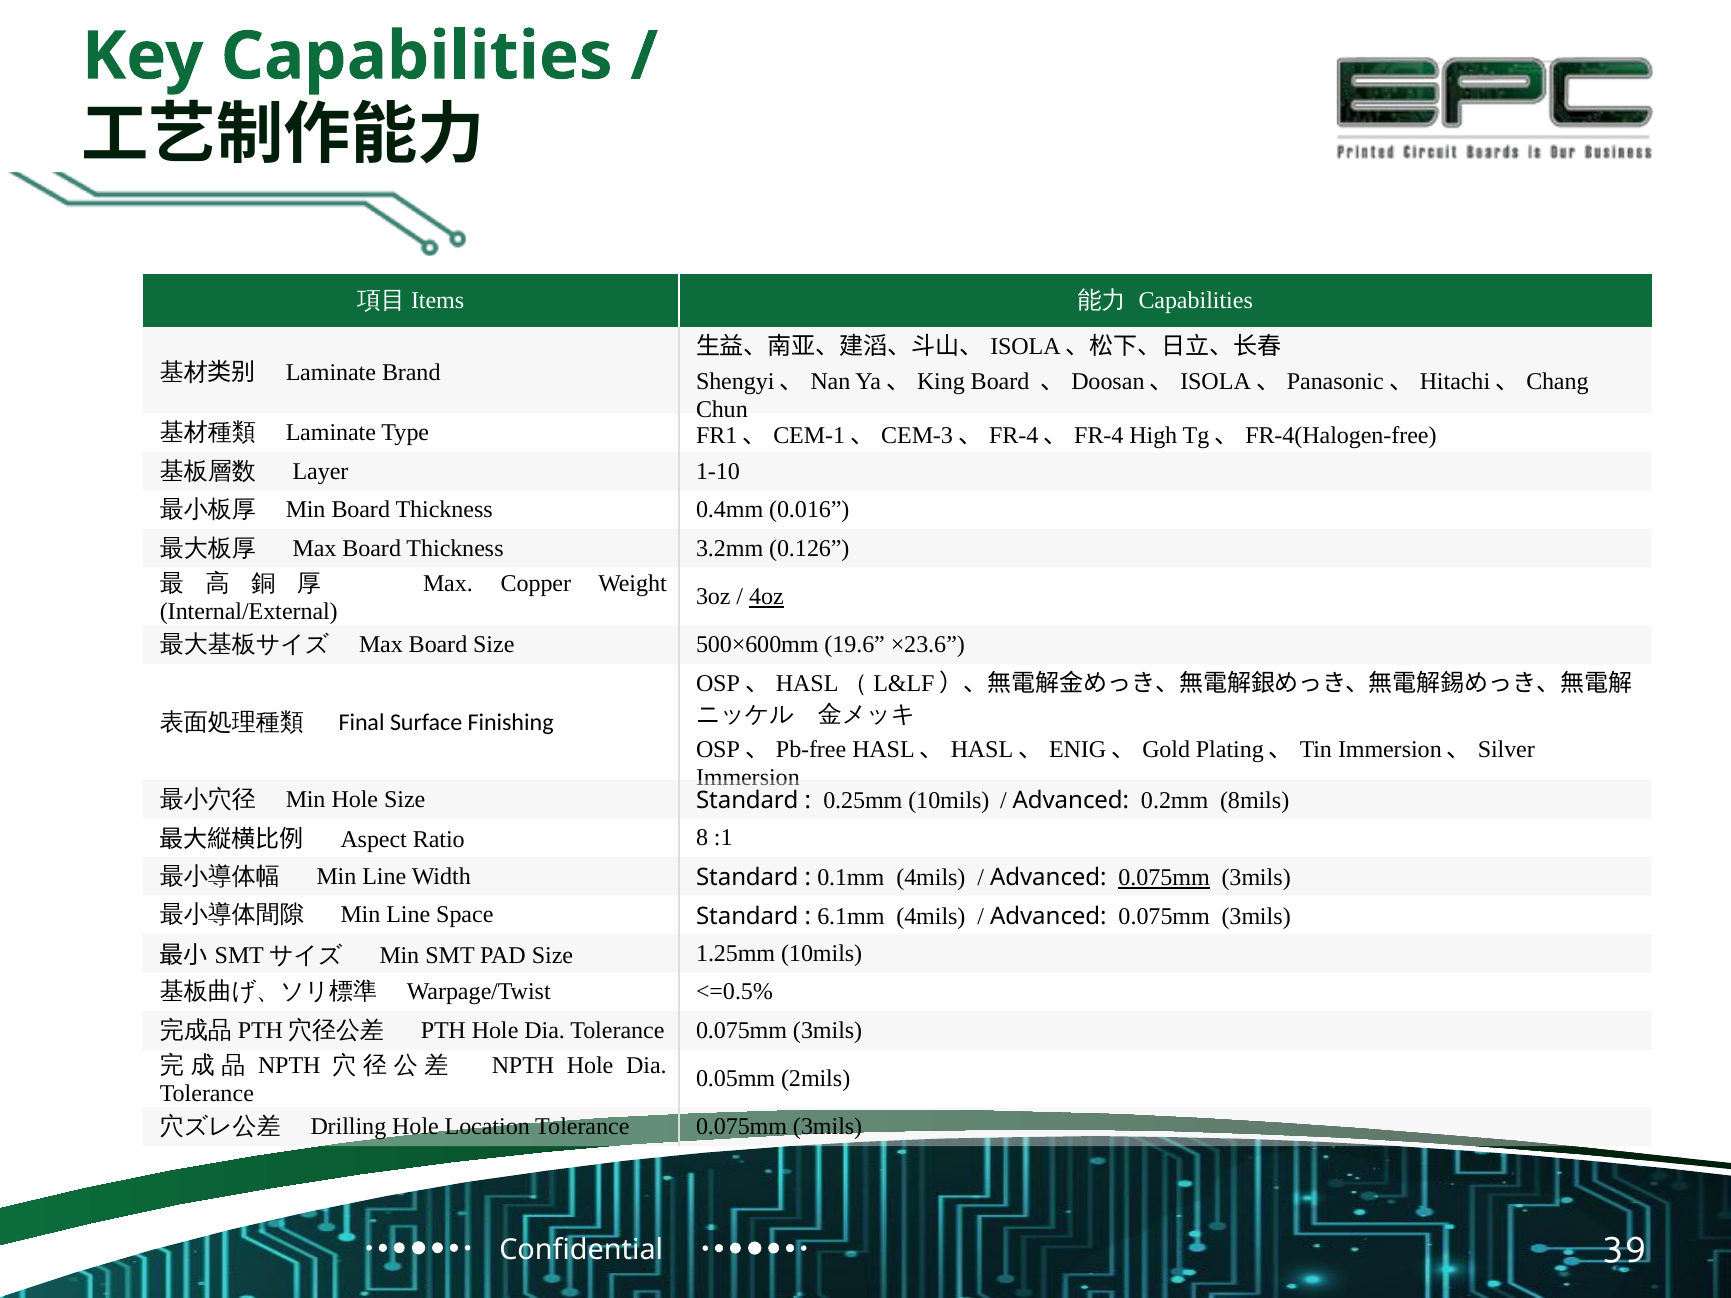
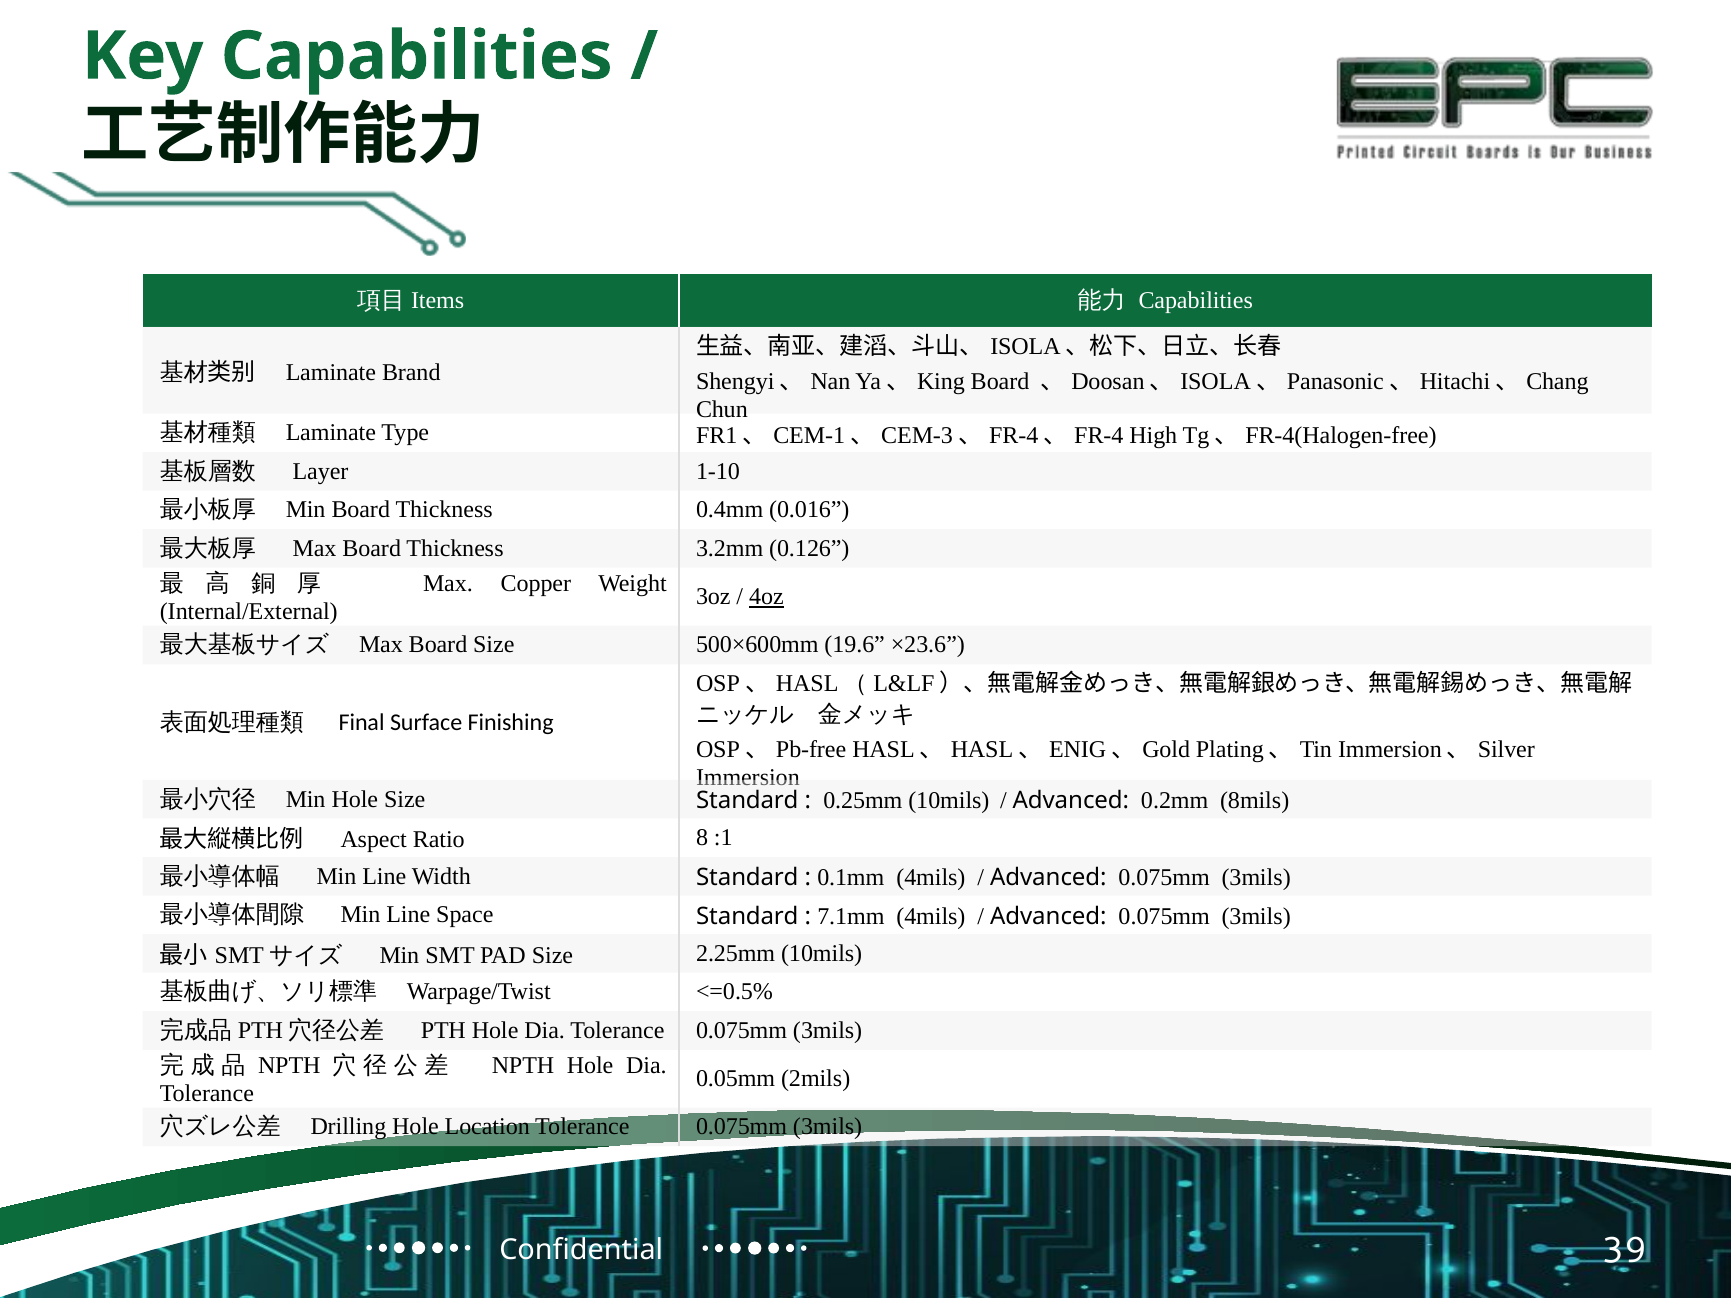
0.075mm at (1164, 878) underline: present -> none
6.1mm: 6.1mm -> 7.1mm
1.25mm: 1.25mm -> 2.25mm
